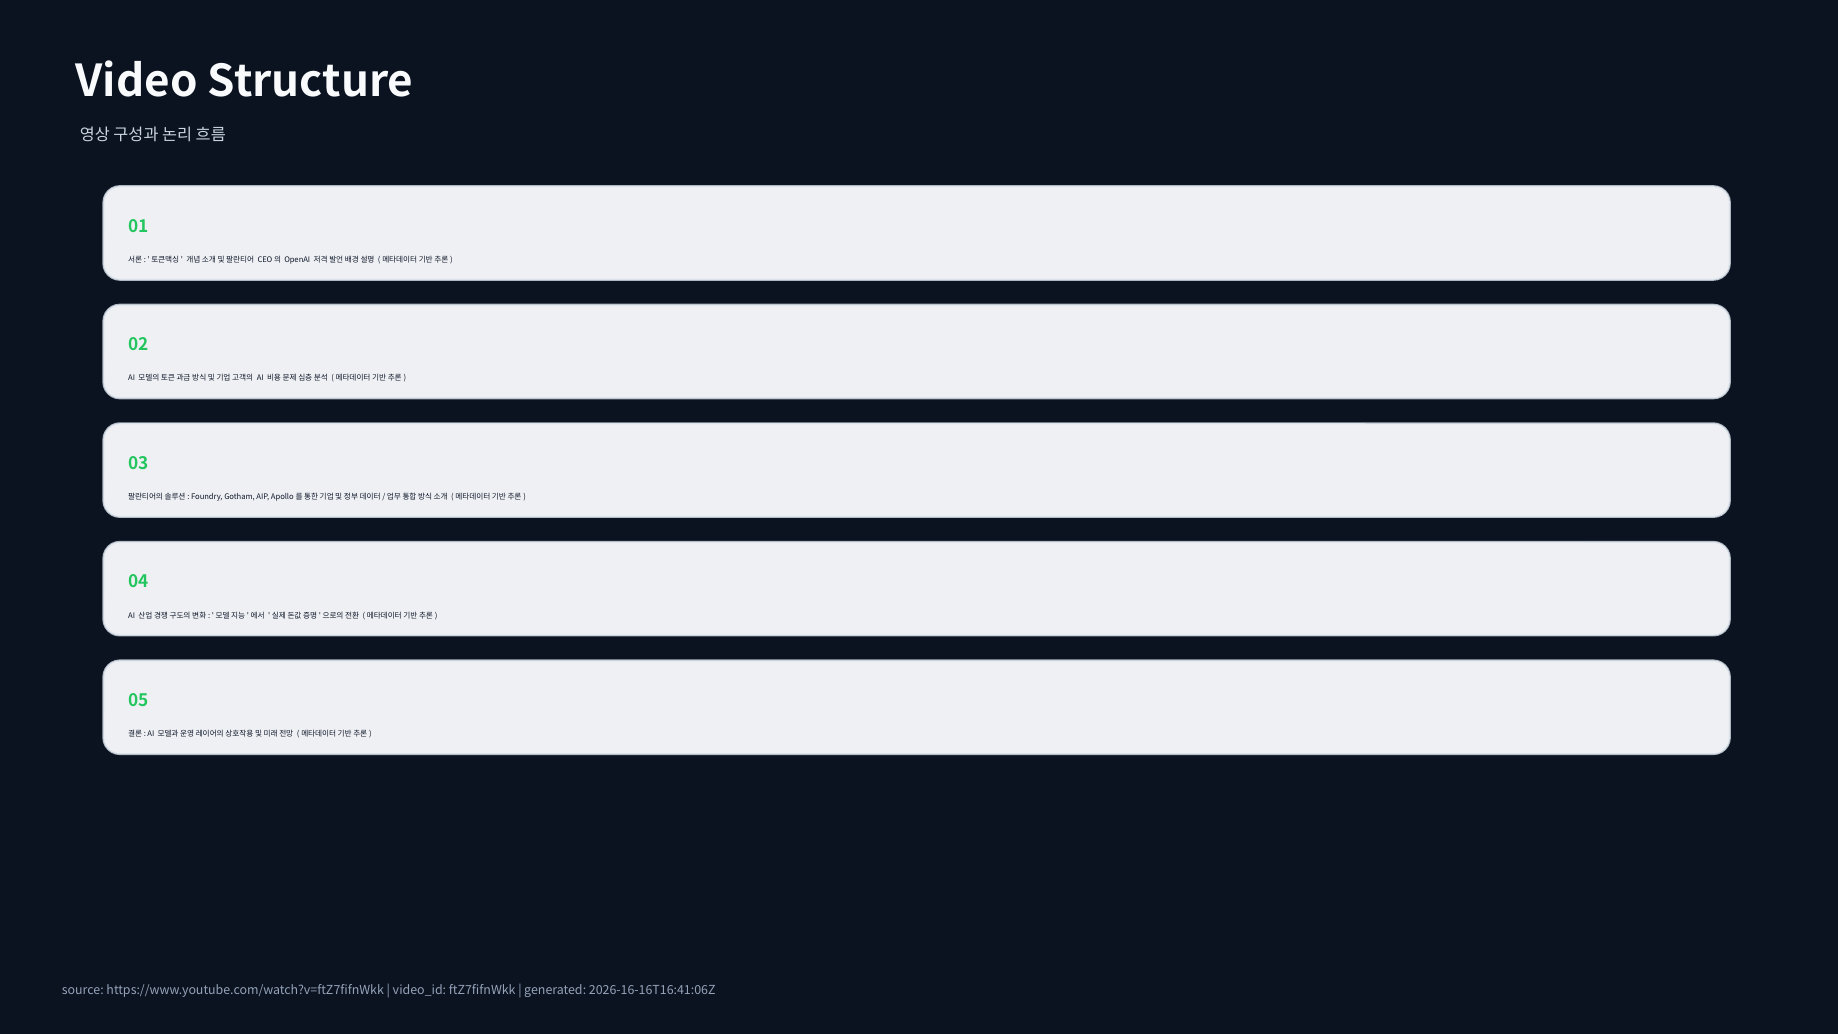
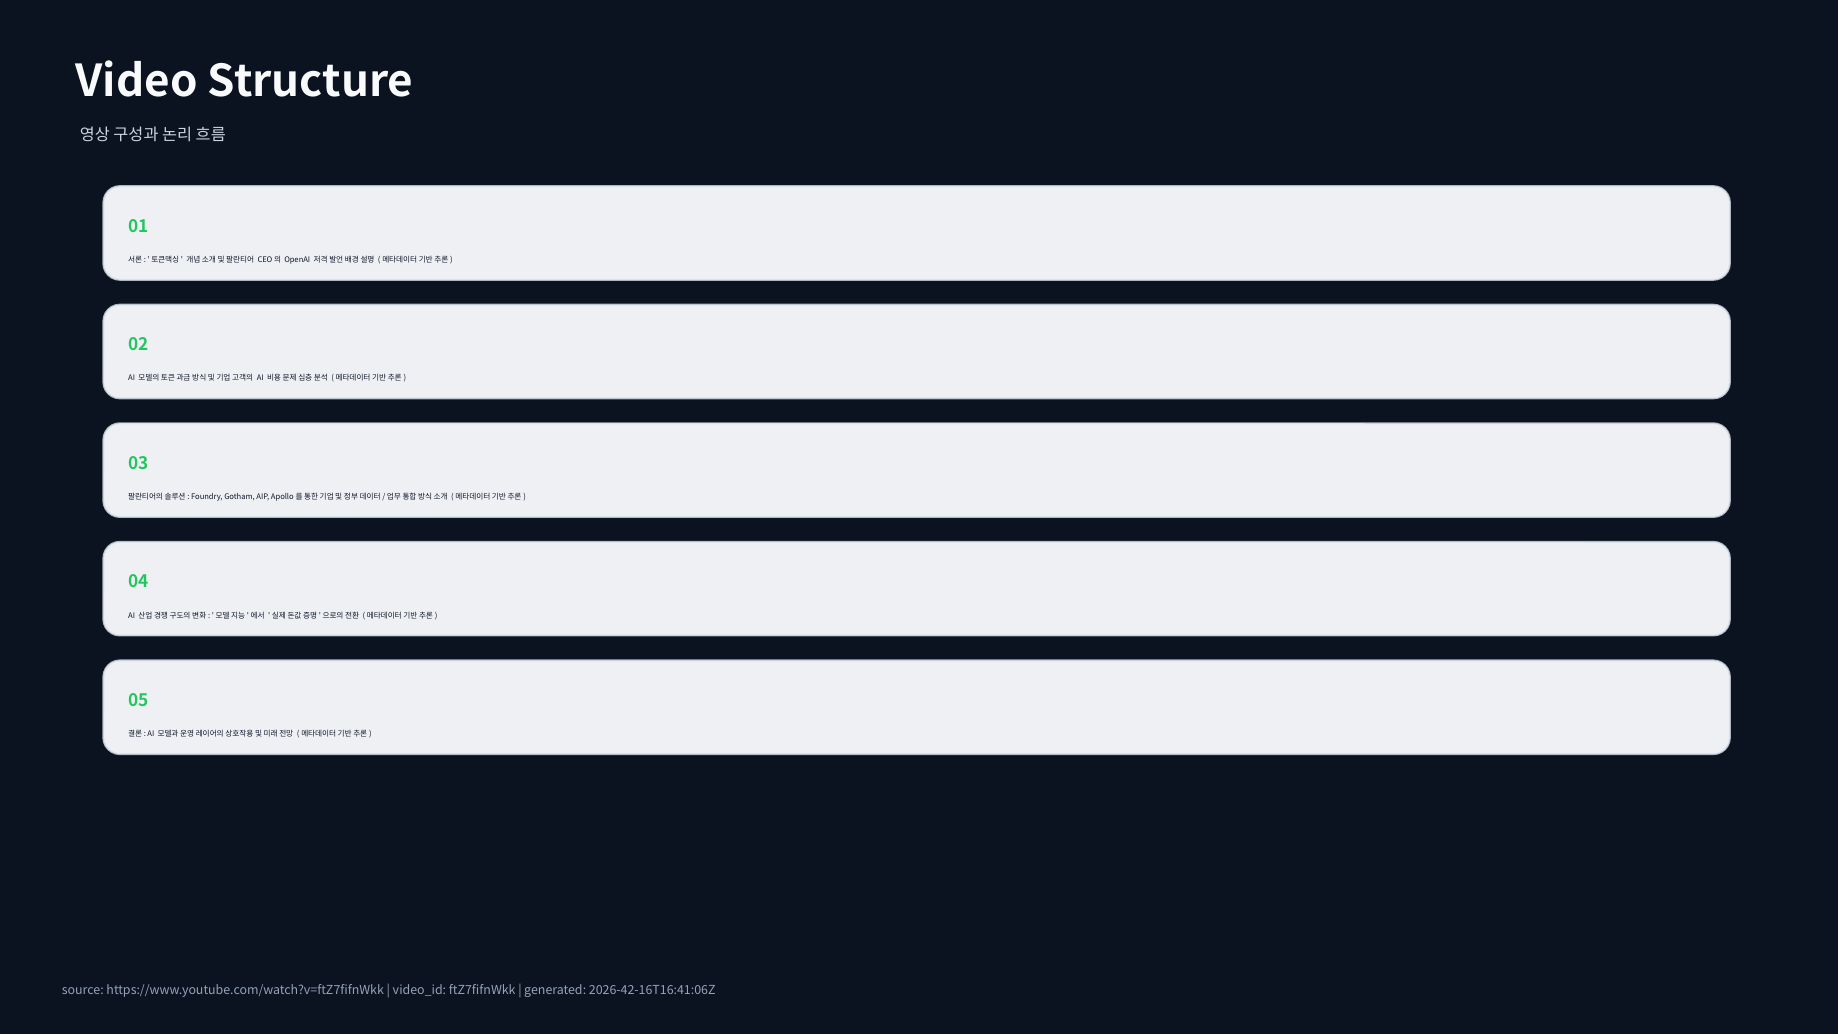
2026-16-16T16:41:06Z: 2026-16-16T16:41:06Z -> 2026-42-16T16:41:06Z
